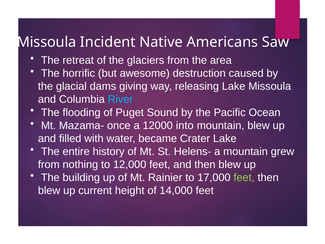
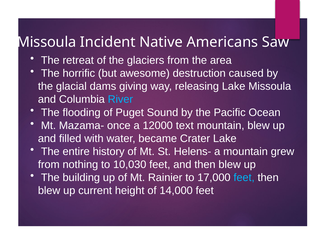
into: into -> text
12,000: 12,000 -> 10,030
feet at (244, 177) colour: light green -> light blue
